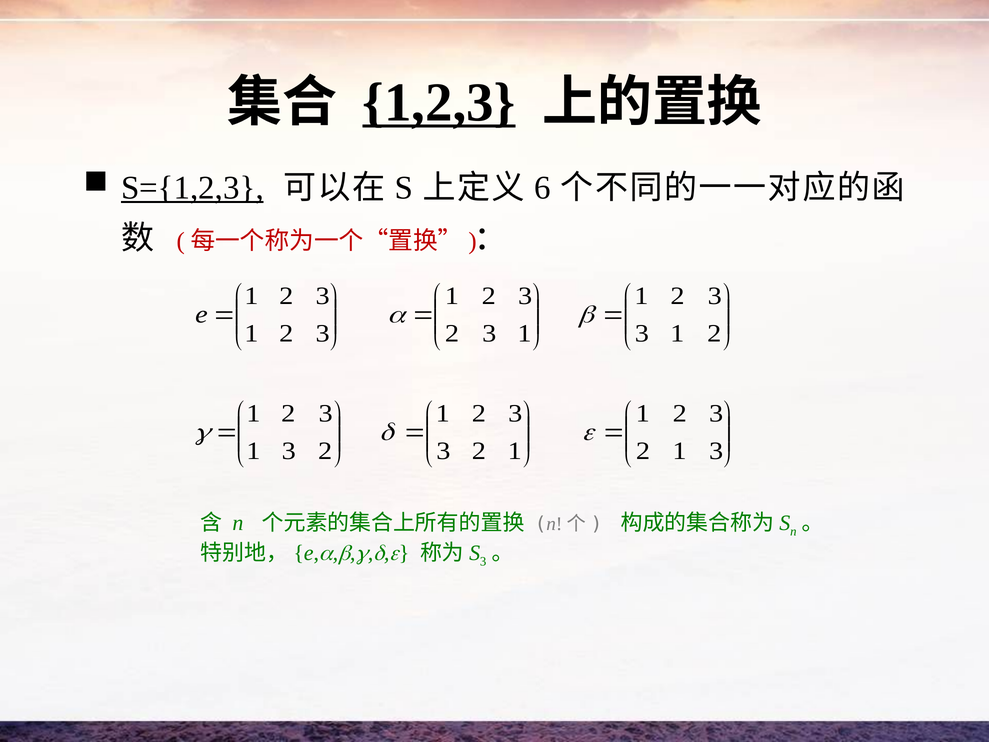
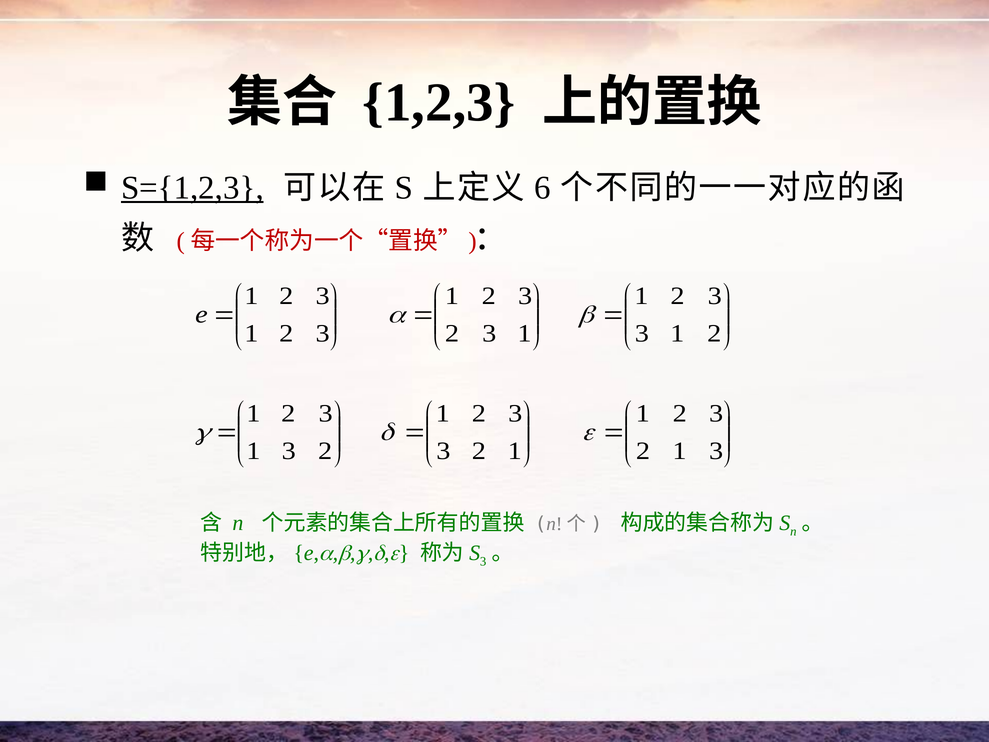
1,2,3 underline: present -> none
